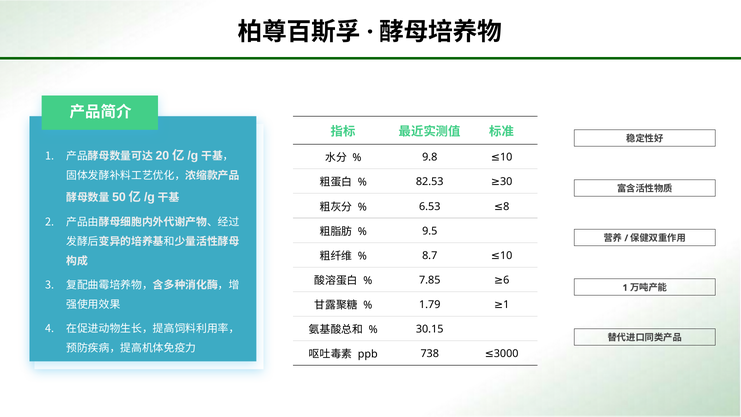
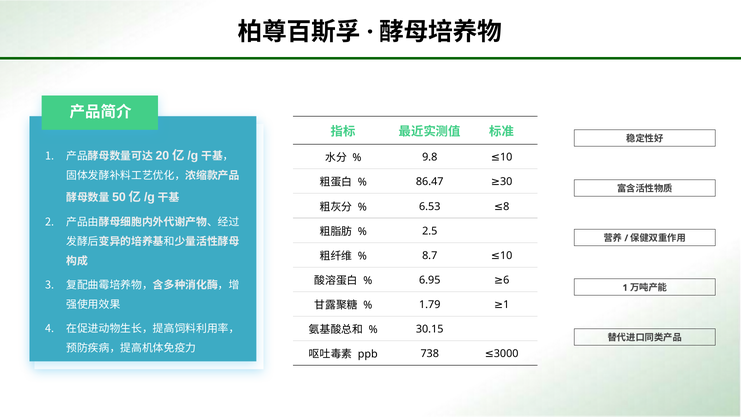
82.53: 82.53 -> 86.47
9.5: 9.5 -> 2.5
7.85: 7.85 -> 6.95
